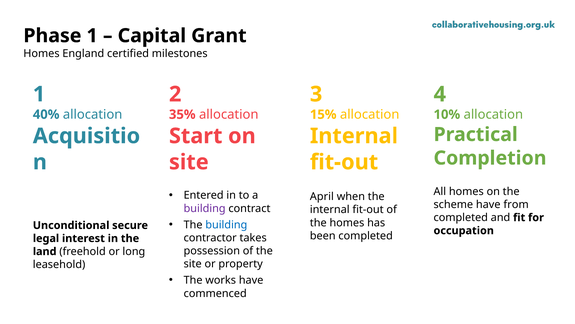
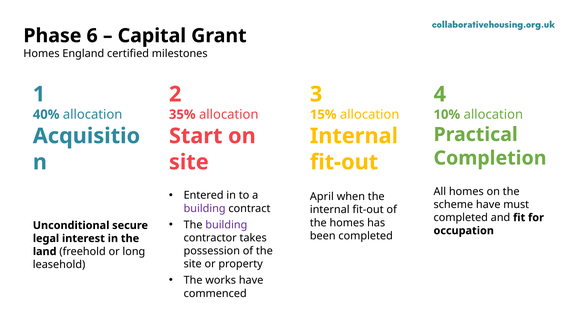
Phase 1: 1 -> 6
from: from -> must
building at (226, 224) colour: blue -> purple
